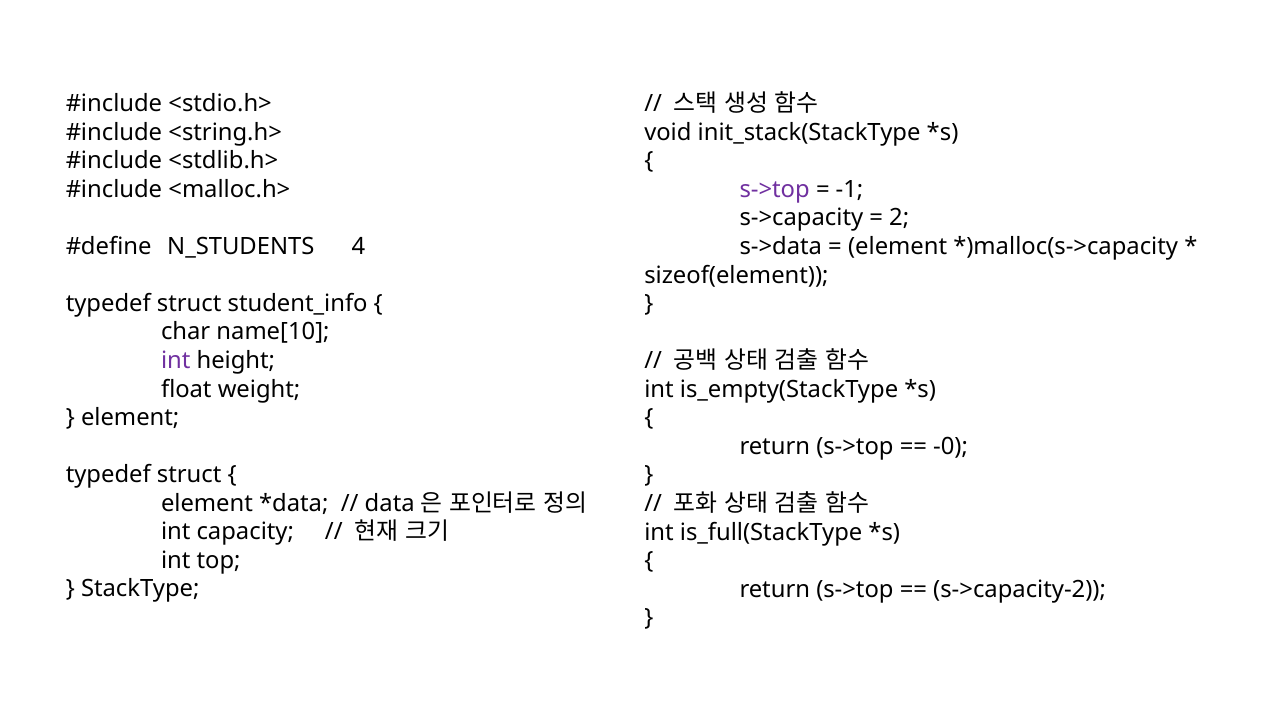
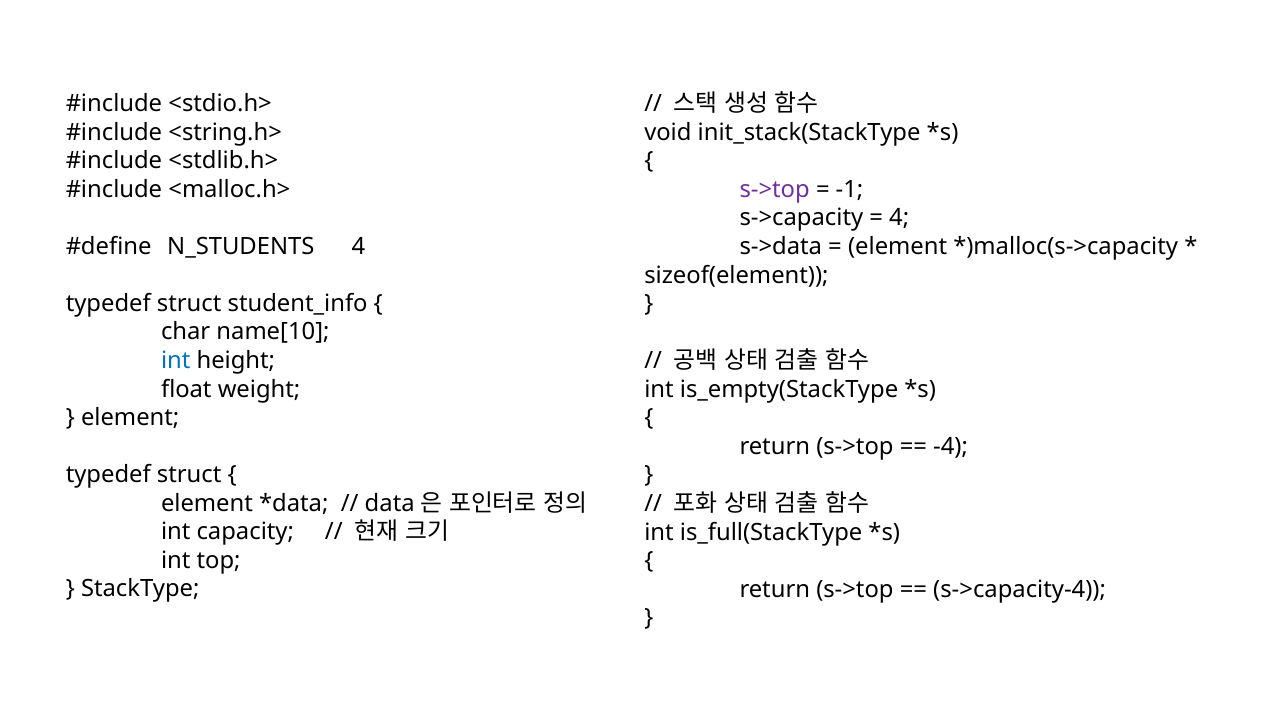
2 at (899, 218): 2 -> 4
int at (176, 361) colour: purple -> blue
-0: -0 -> -4
s->capacity-2: s->capacity-2 -> s->capacity-4
